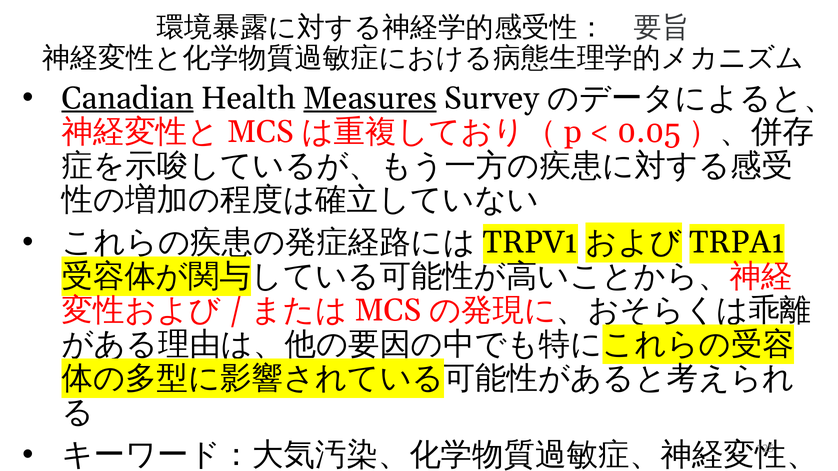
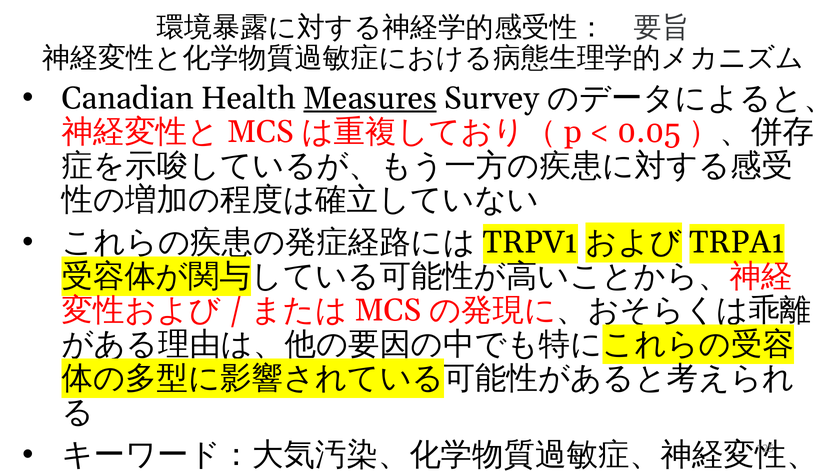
Canadian underline: present -> none
